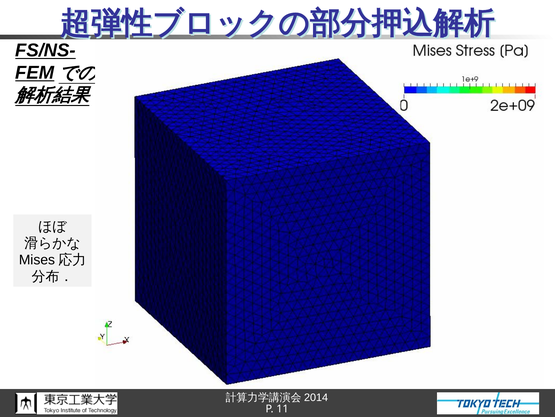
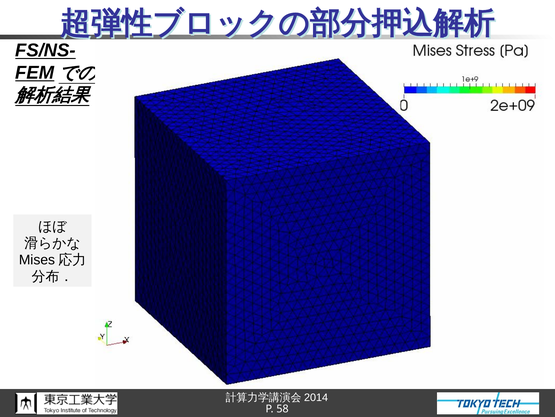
11: 11 -> 58
